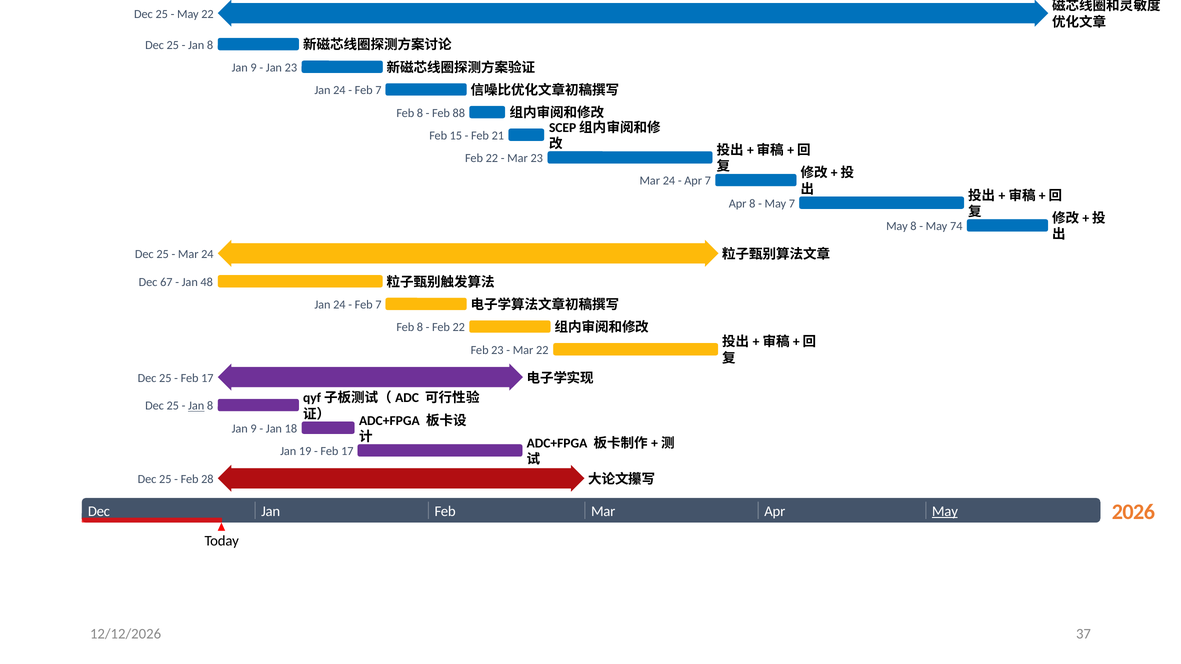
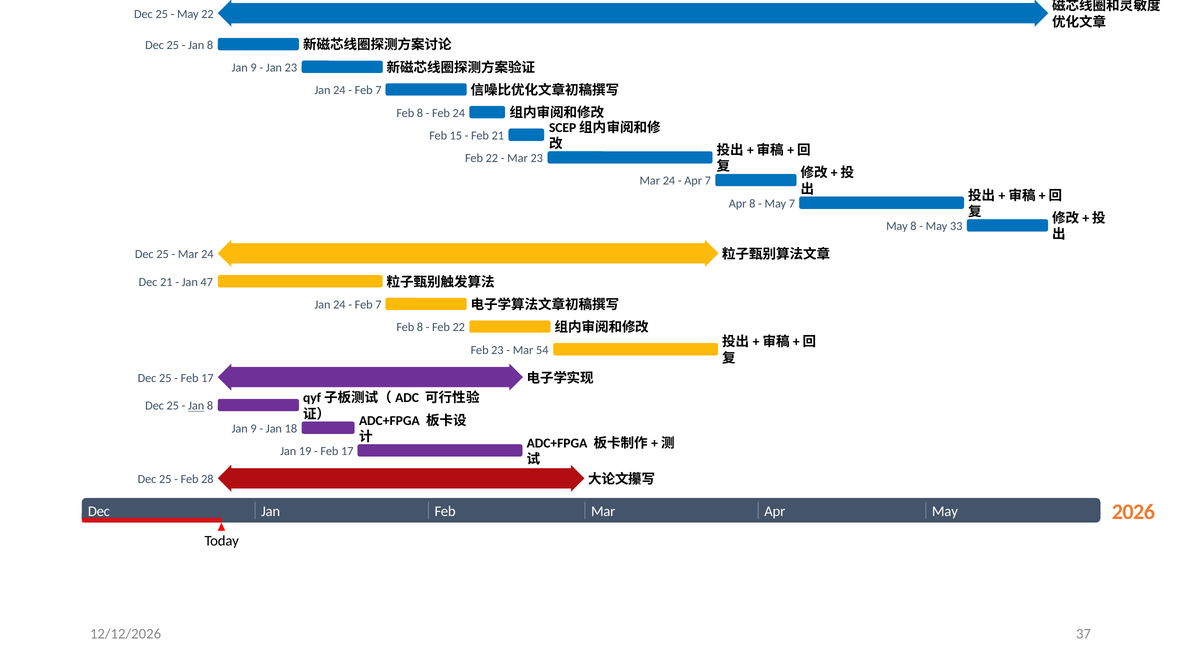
Feb 88: 88 -> 24
74: 74 -> 33
Dec 67: 67 -> 21
48: 48 -> 47
Mar 22: 22 -> 54
May at (945, 512) underline: present -> none
